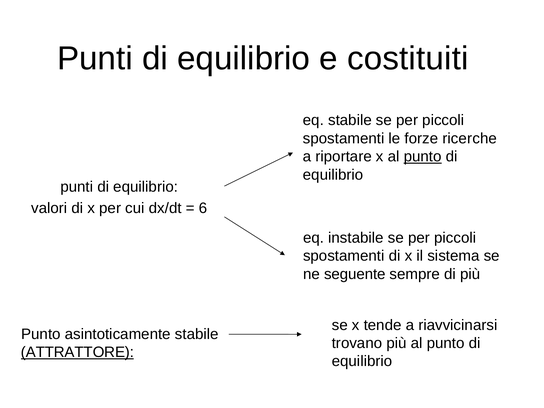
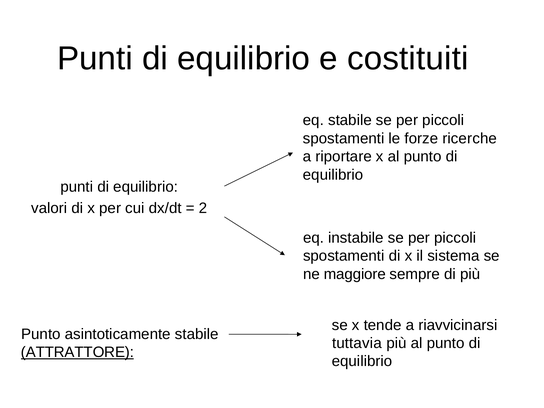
punto at (423, 157) underline: present -> none
6: 6 -> 2
seguente: seguente -> maggiore
trovano: trovano -> tuttavia
